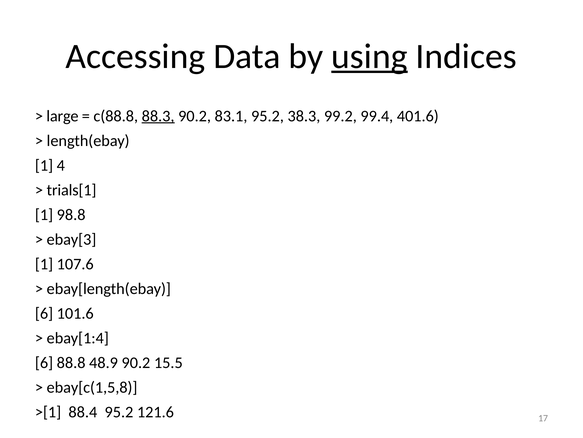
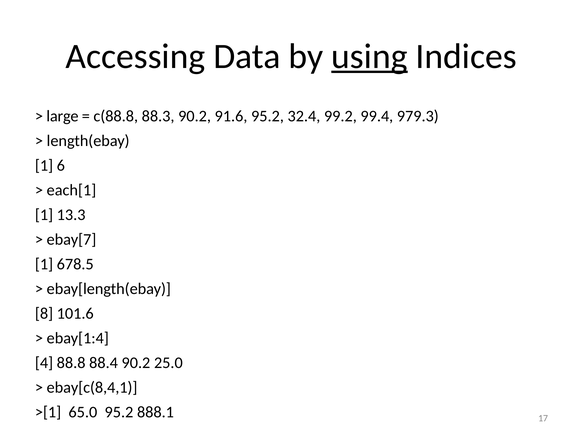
88.3 underline: present -> none
83.1: 83.1 -> 91.6
38.3: 38.3 -> 32.4
401.6: 401.6 -> 979.3
4: 4 -> 6
trials[1: trials[1 -> each[1
98.8: 98.8 -> 13.3
ebay[3: ebay[3 -> ebay[7
107.6: 107.6 -> 678.5
6 at (44, 313): 6 -> 8
6 at (44, 362): 6 -> 4
48.9: 48.9 -> 88.4
15.5: 15.5 -> 25.0
ebay[c(1,5,8: ebay[c(1,5,8 -> ebay[c(8,4,1
88.4: 88.4 -> 65.0
121.6: 121.6 -> 888.1
